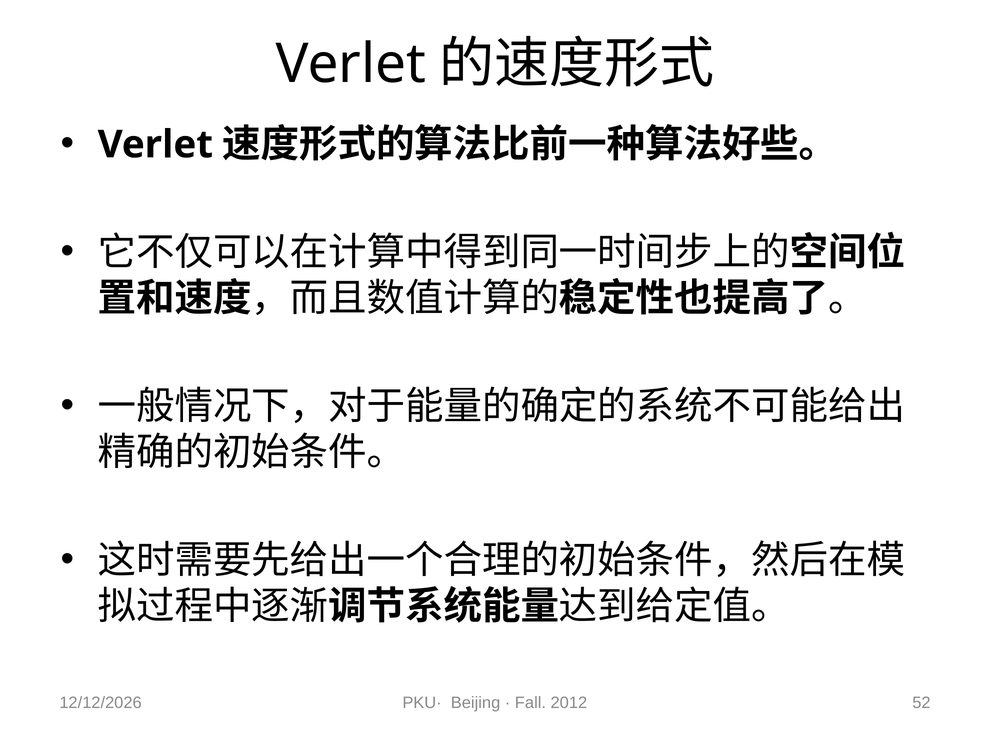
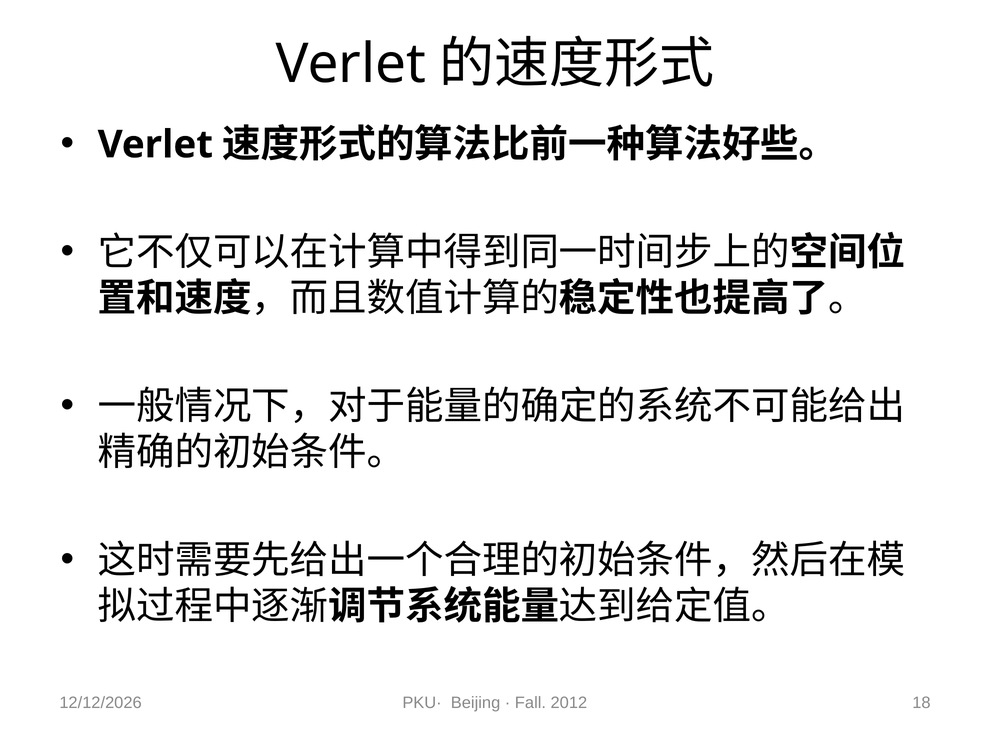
52: 52 -> 18
